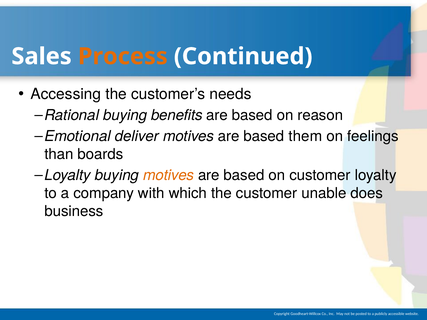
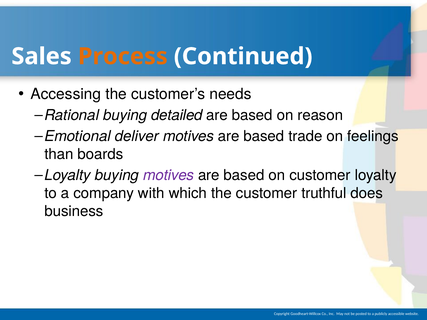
benefits: benefits -> detailed
them: them -> trade
motives at (169, 175) colour: orange -> purple
unable: unable -> truthful
